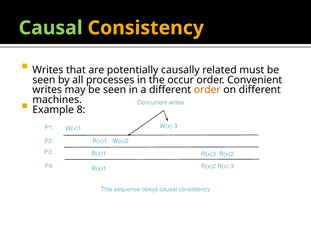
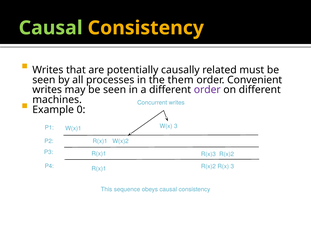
occur: occur -> them
order at (207, 90) colour: orange -> purple
8: 8 -> 0
